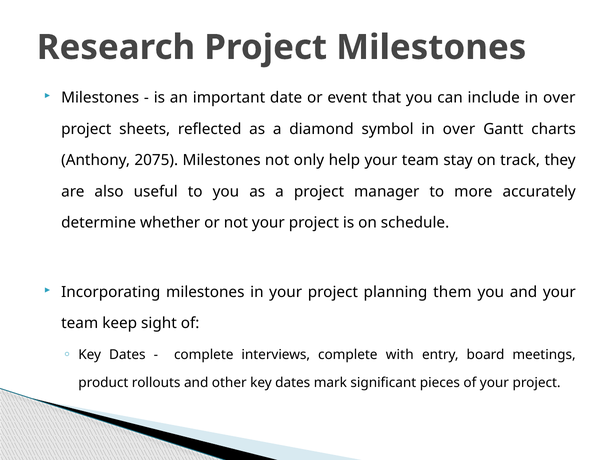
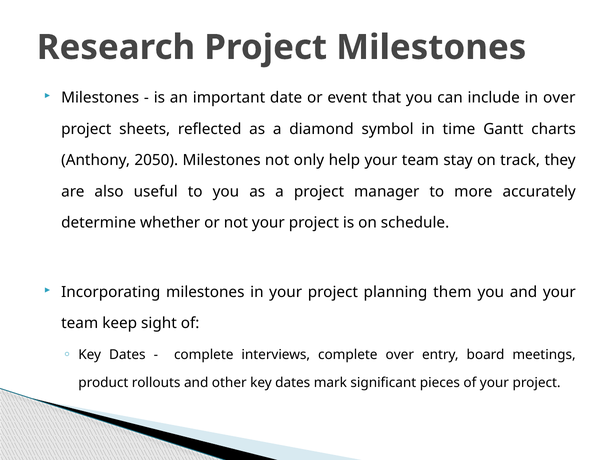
symbol in over: over -> time
2075: 2075 -> 2050
complete with: with -> over
